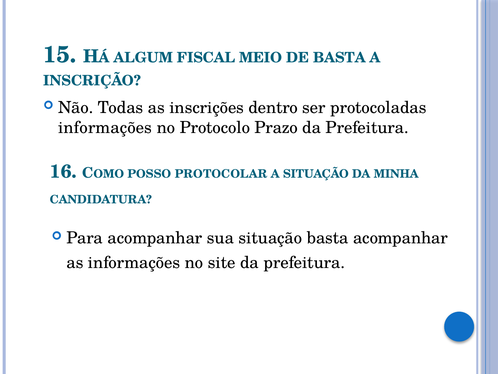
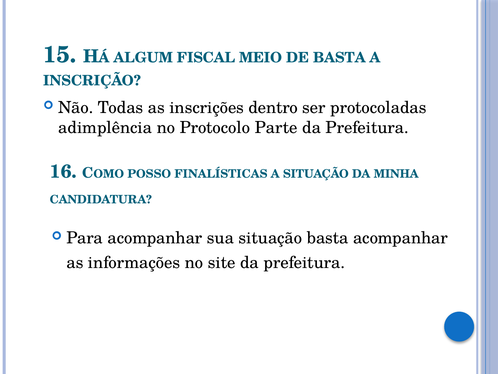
informações at (105, 127): informações -> adimplência
Prazo: Prazo -> Parte
PROTOCOLAR: PROTOCOLAR -> FINALÍSTICAS
